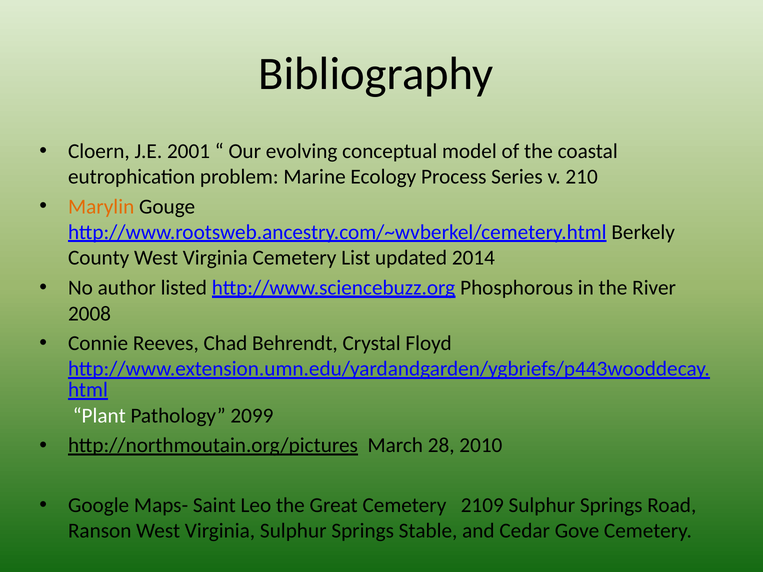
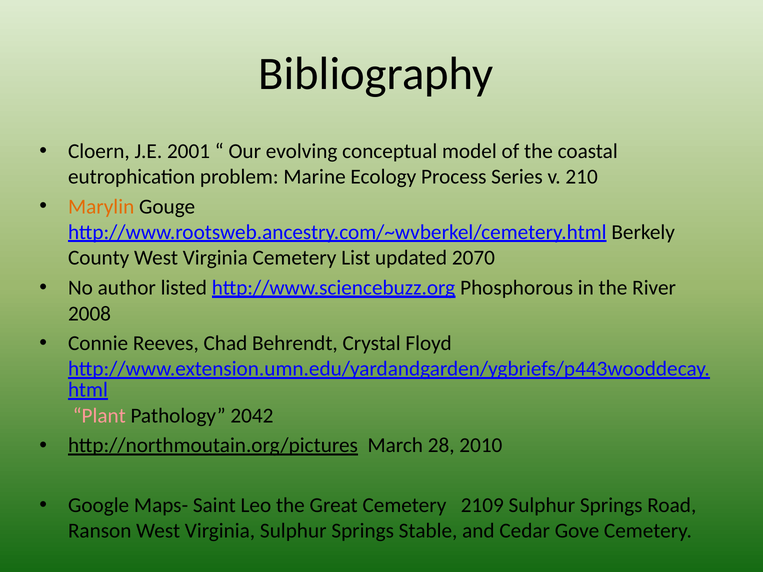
2014: 2014 -> 2070
Plant colour: white -> pink
2099: 2099 -> 2042
